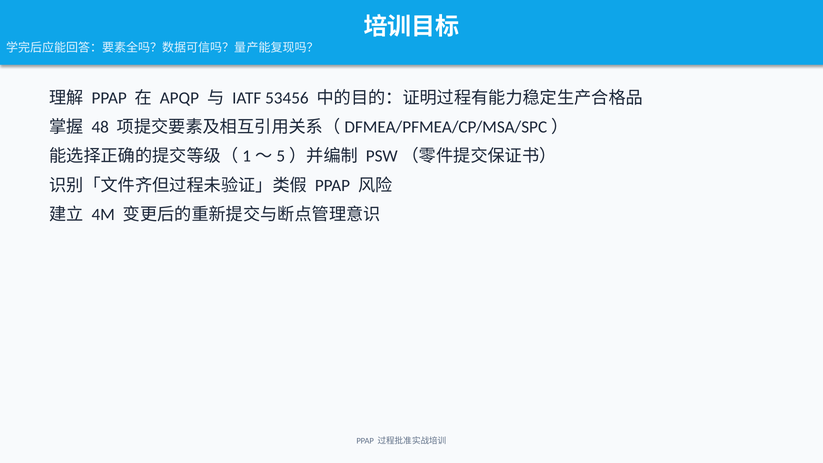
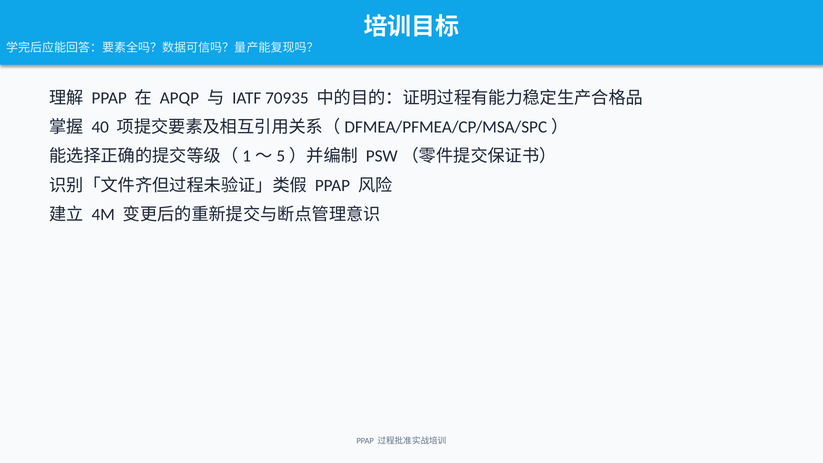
53456: 53456 -> 70935
48: 48 -> 40
